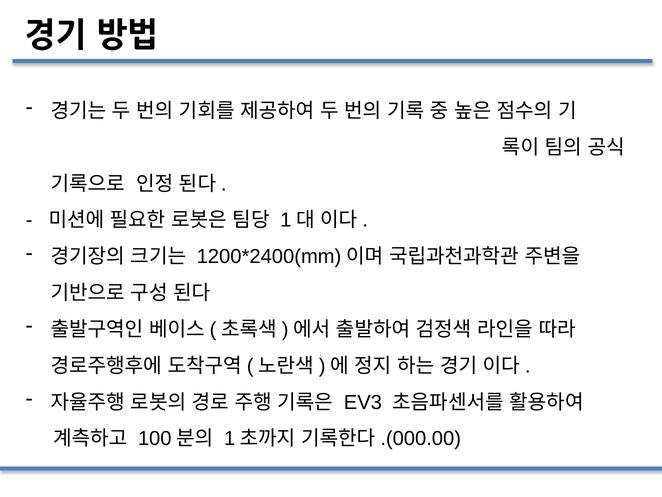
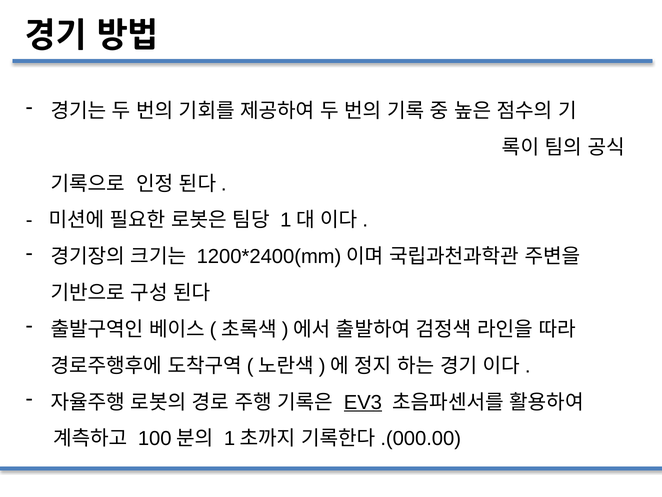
EV3 underline: none -> present
